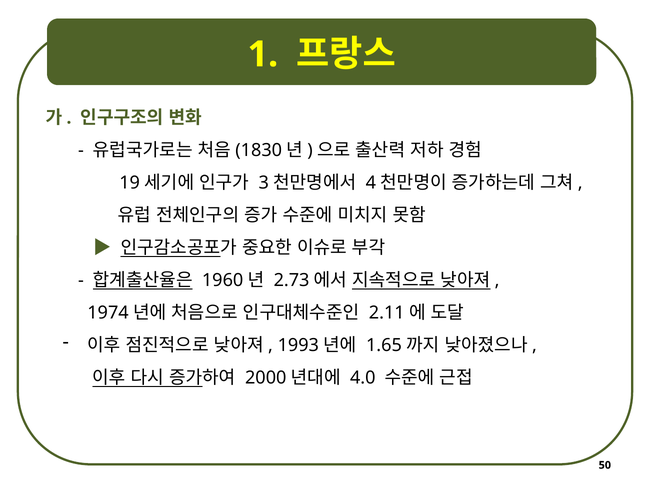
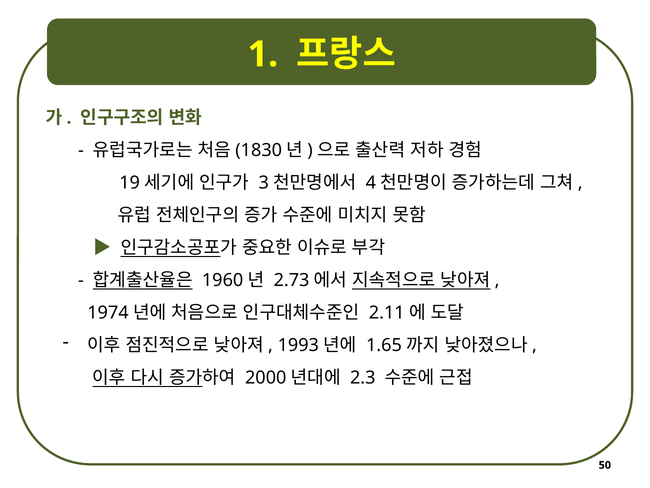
4.0: 4.0 -> 2.3
